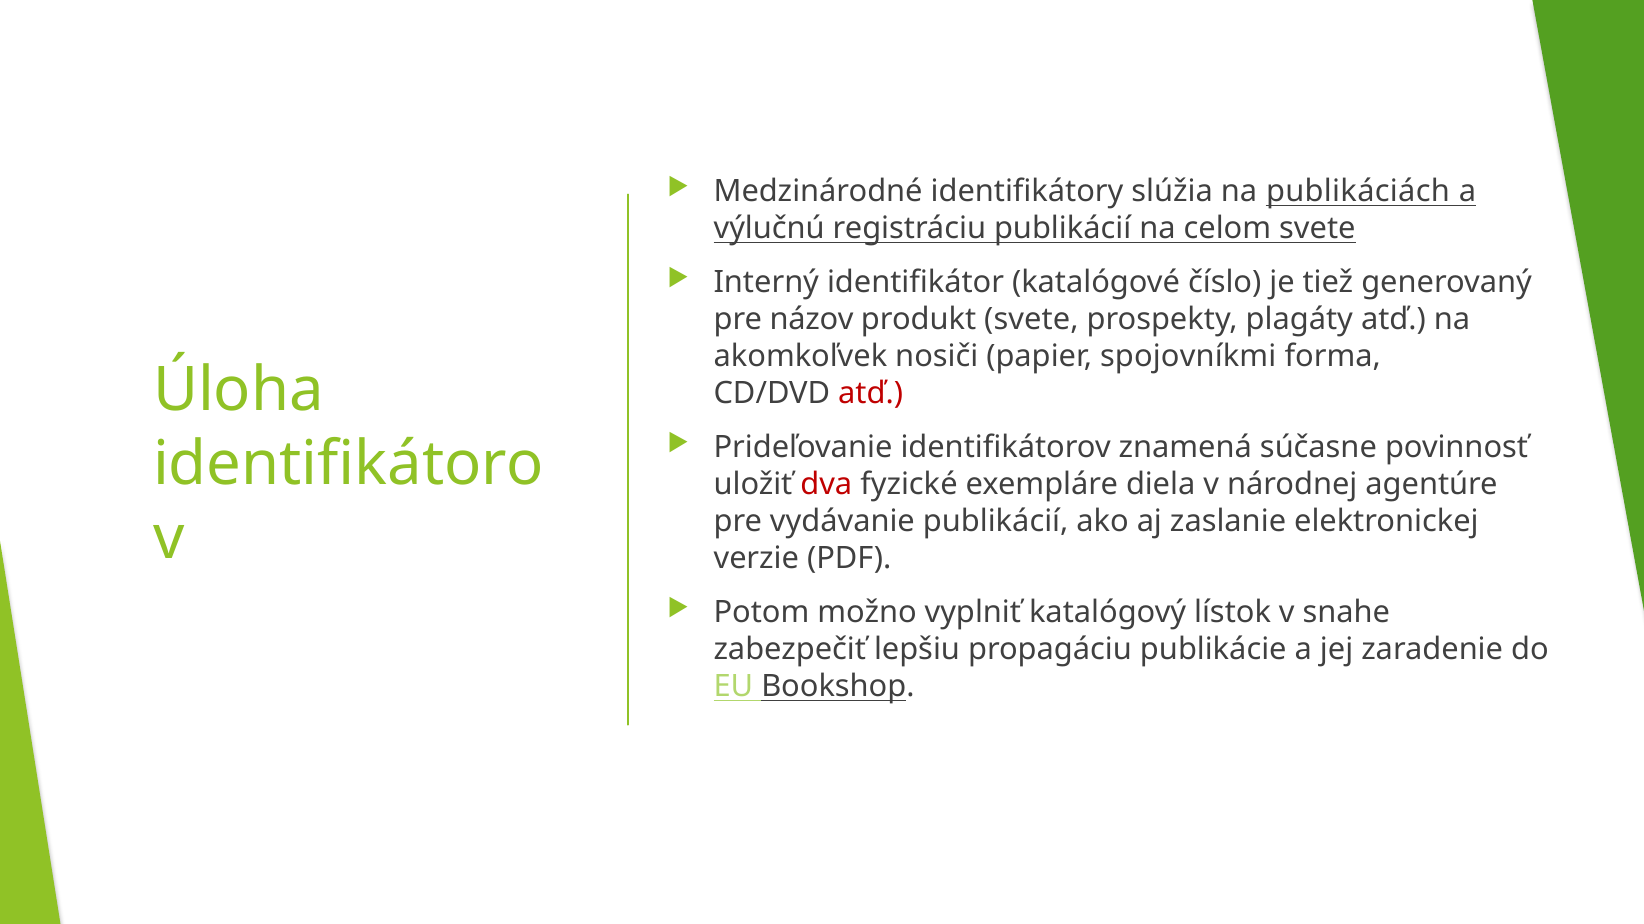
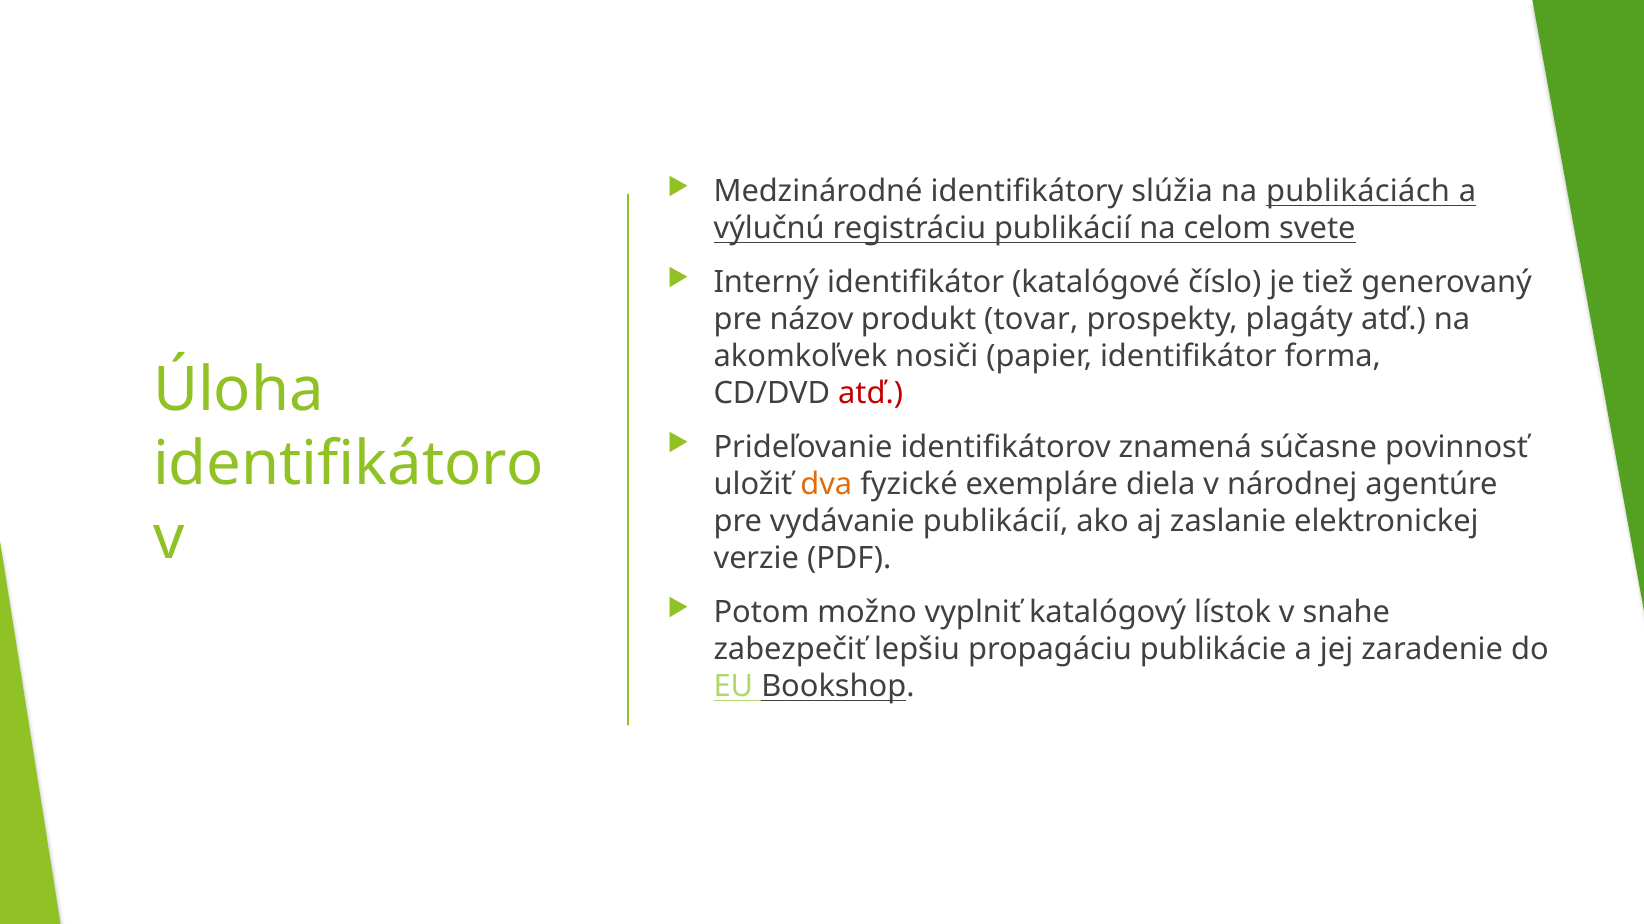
produkt svete: svete -> tovar
papier spojovníkmi: spojovníkmi -> identifikátor
dva colour: red -> orange
